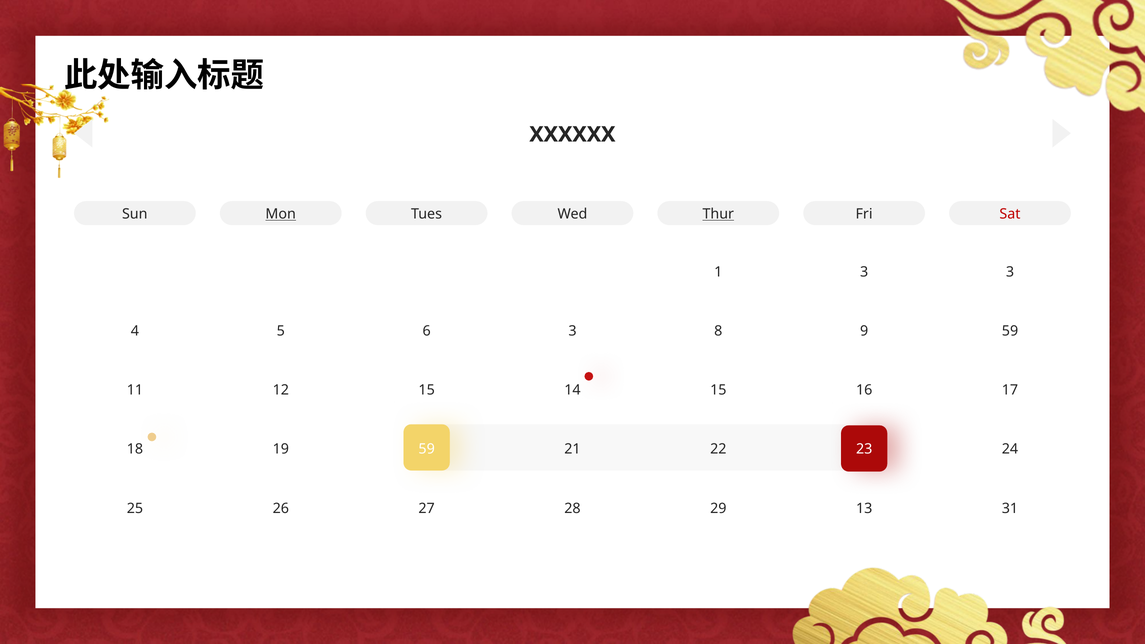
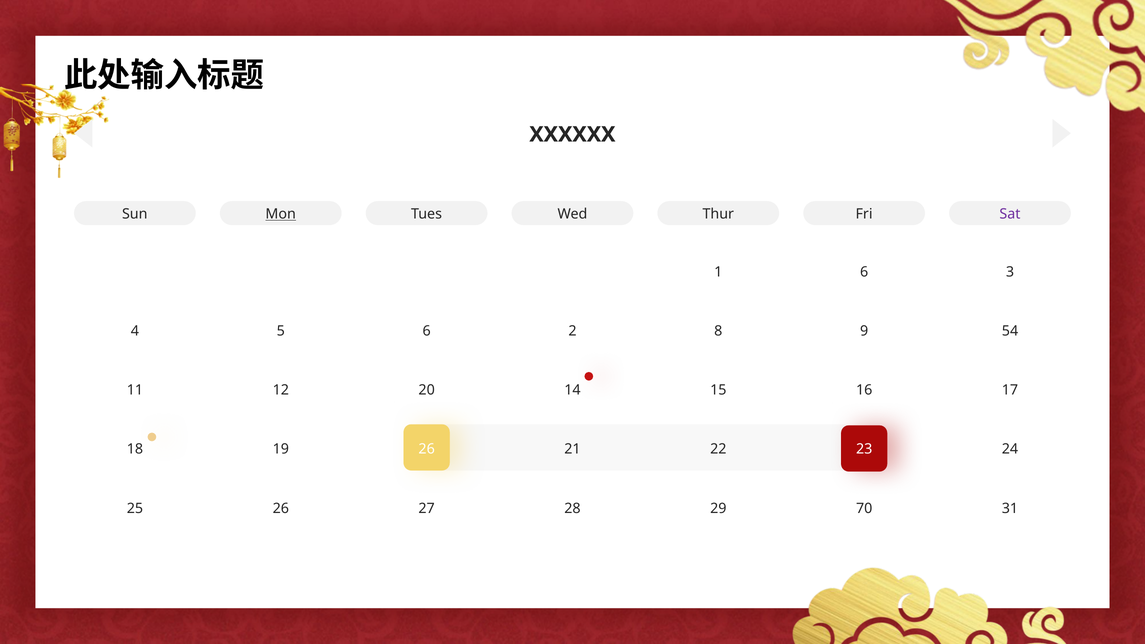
Thur underline: present -> none
Sat colour: red -> purple
1 3: 3 -> 6
6 3: 3 -> 2
9 59: 59 -> 54
12 15: 15 -> 20
19 59: 59 -> 26
13: 13 -> 70
